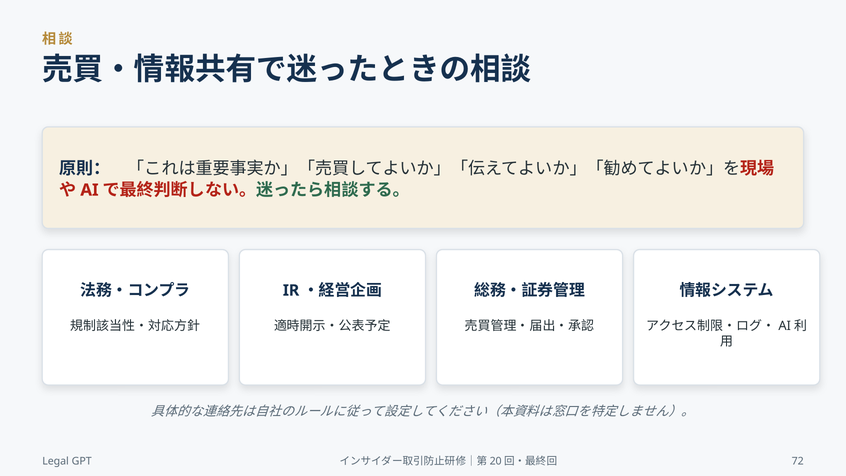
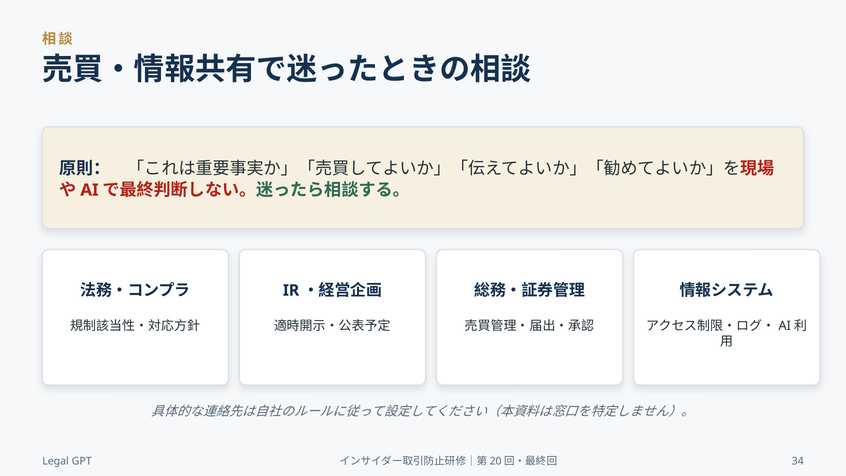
72: 72 -> 34
